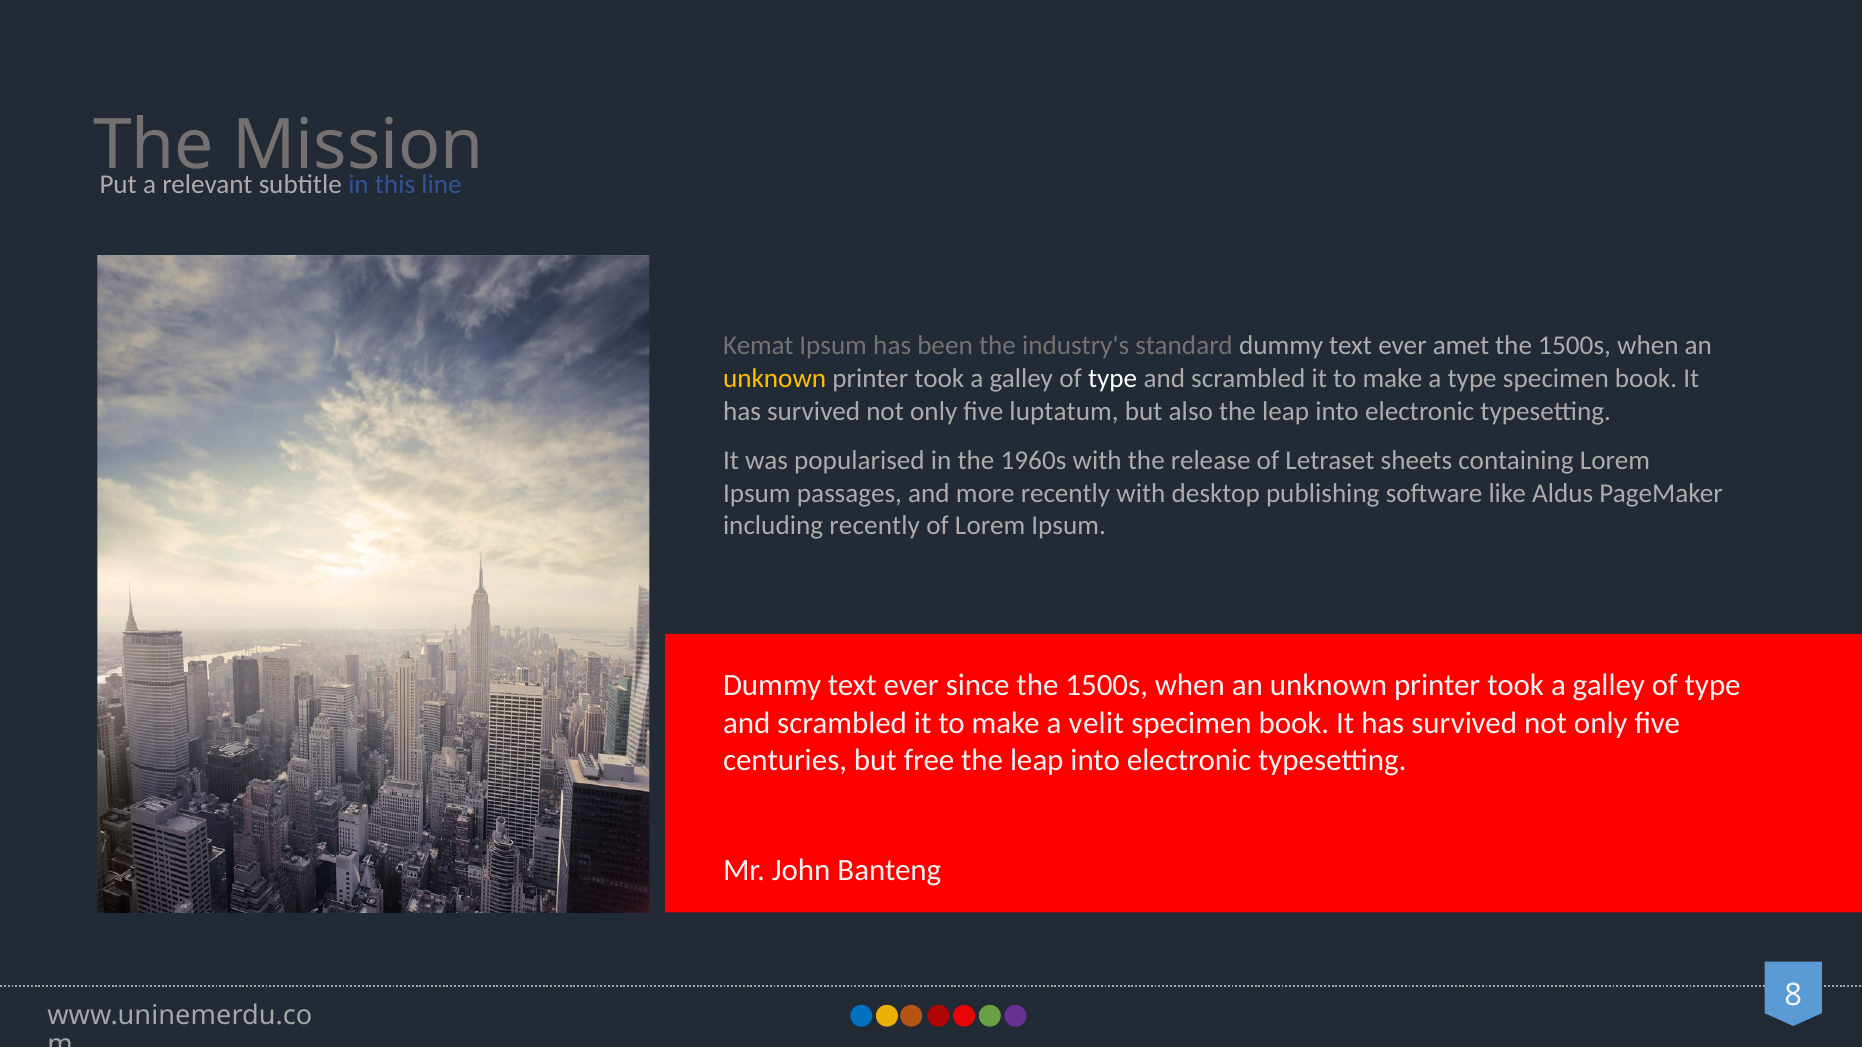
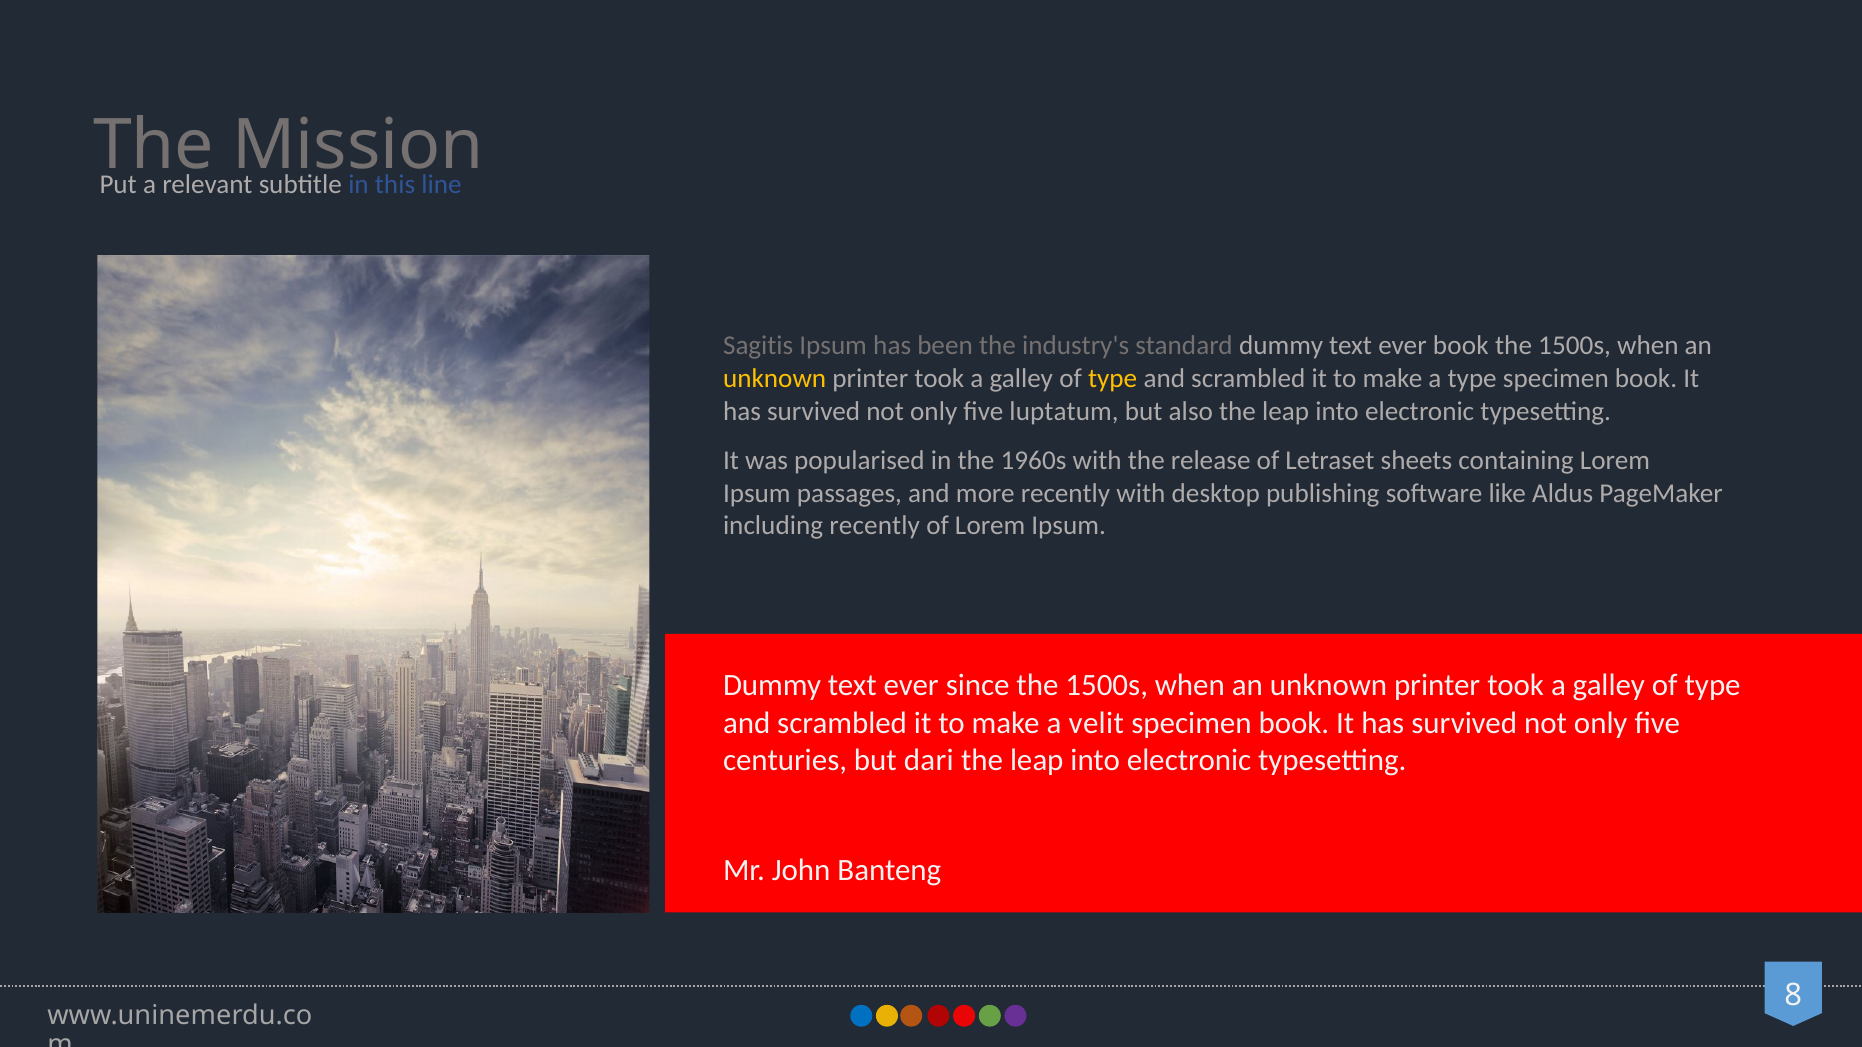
Kemat: Kemat -> Sagitis
ever amet: amet -> book
type at (1113, 379) colour: white -> yellow
free: free -> dari
